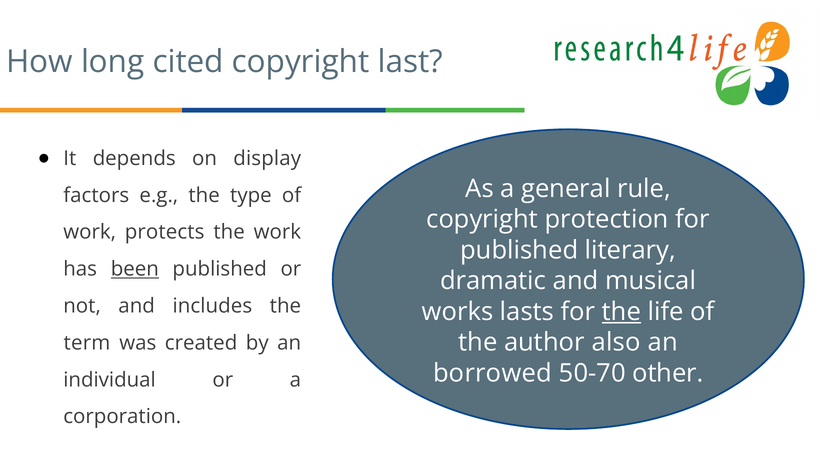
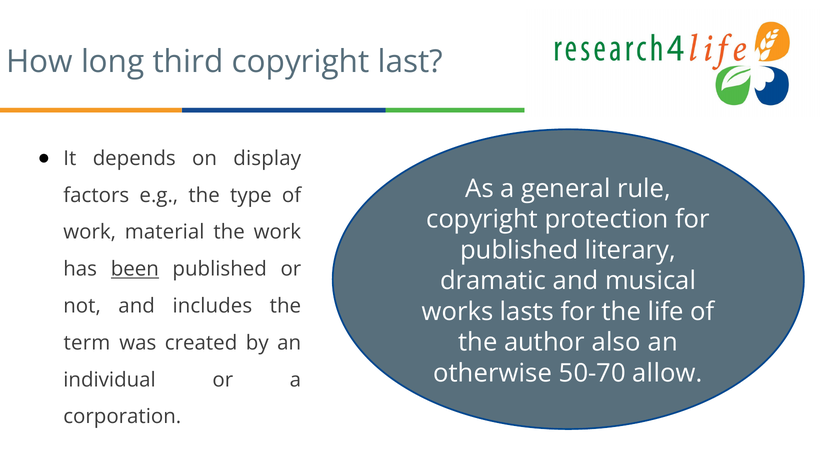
cited: cited -> third
protects: protects -> material
the at (621, 312) underline: present -> none
borrowed: borrowed -> otherwise
other: other -> allow
